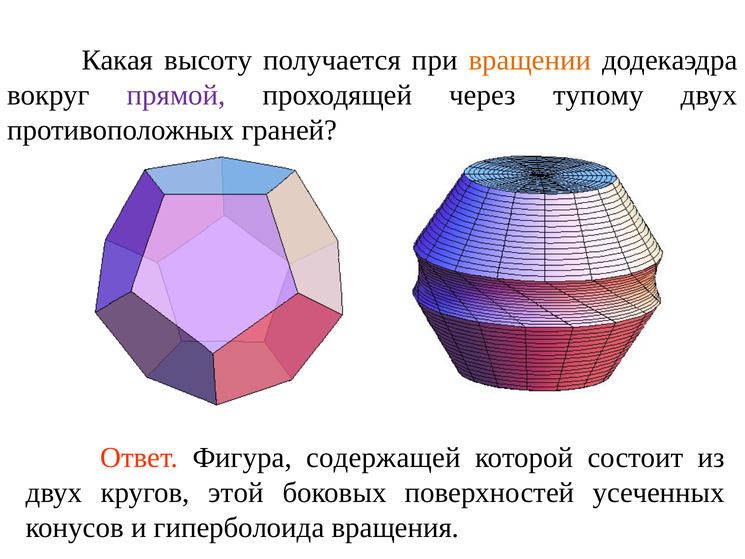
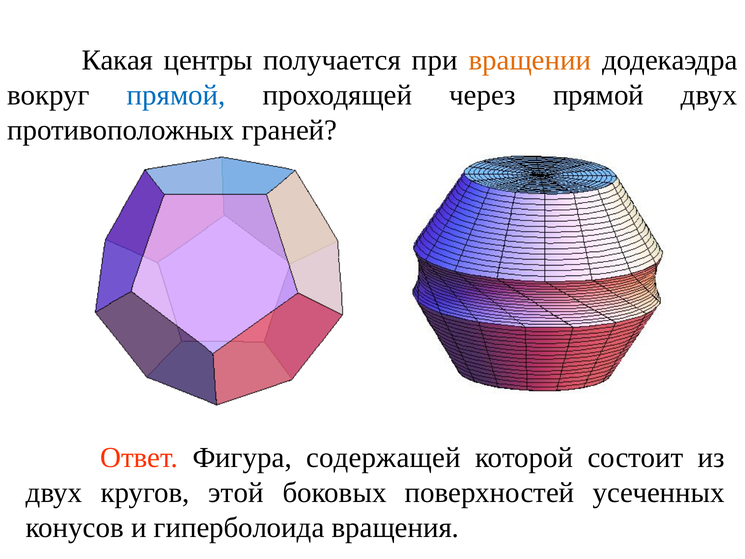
высоту: высоту -> центры
прямой at (176, 95) colour: purple -> blue
через тупому: тупому -> прямой
